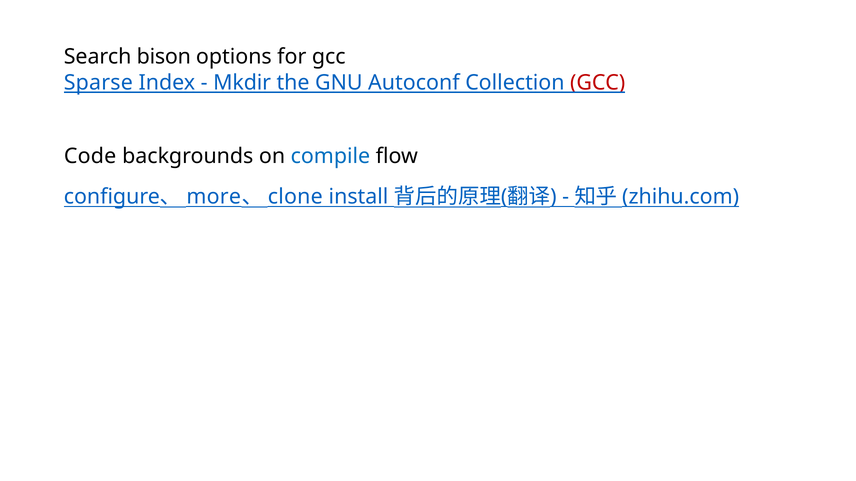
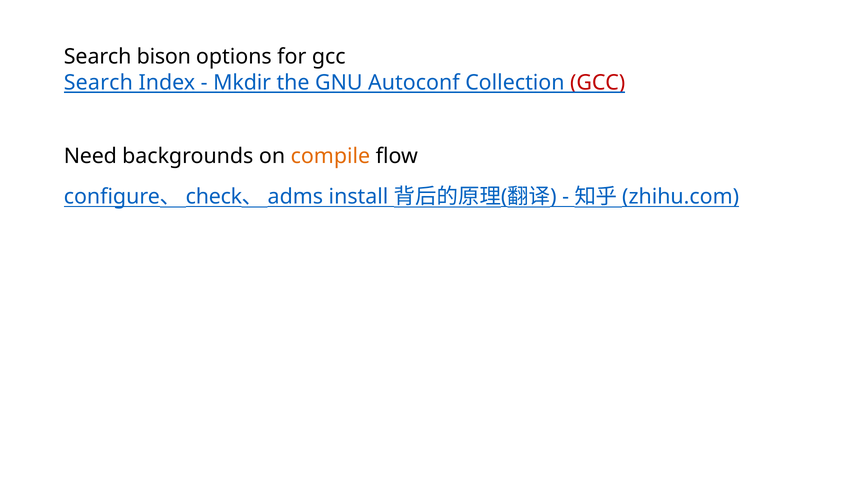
Sparse at (98, 83): Sparse -> Search
Code: Code -> Need
compile colour: blue -> orange
more: more -> check
clone: clone -> adms
